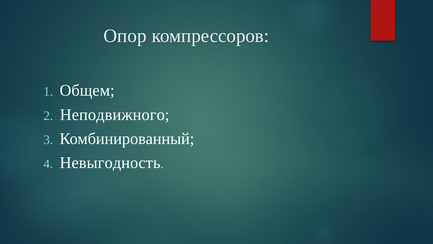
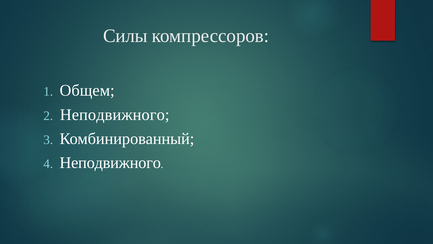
Опор: Опор -> Силы
Невыгодность at (110, 162): Невыгодность -> Неподвижного
